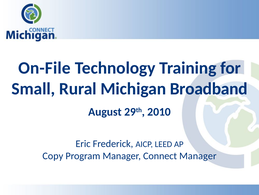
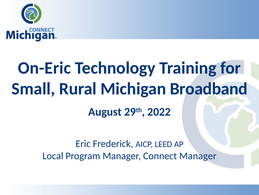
On-File: On-File -> On-Eric
2010: 2010 -> 2022
Copy: Copy -> Local
